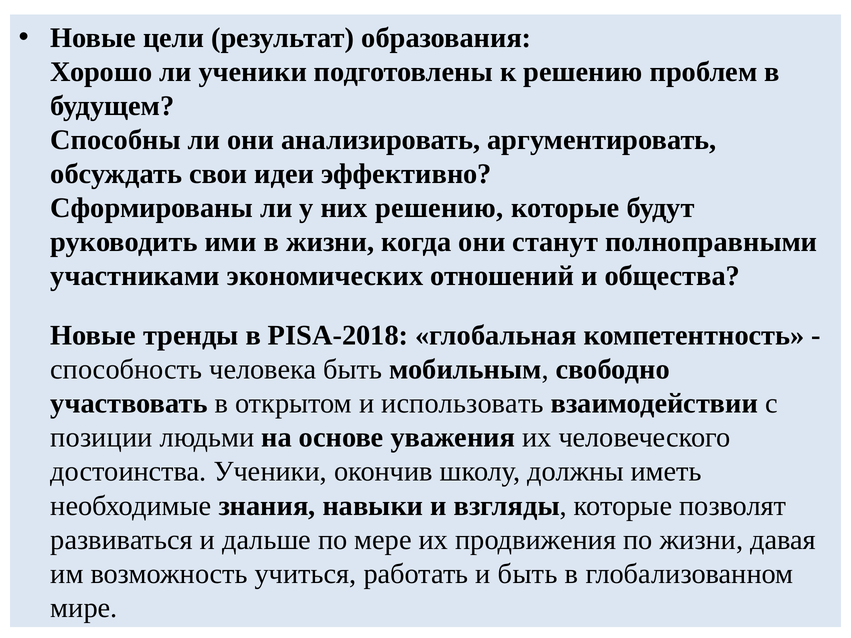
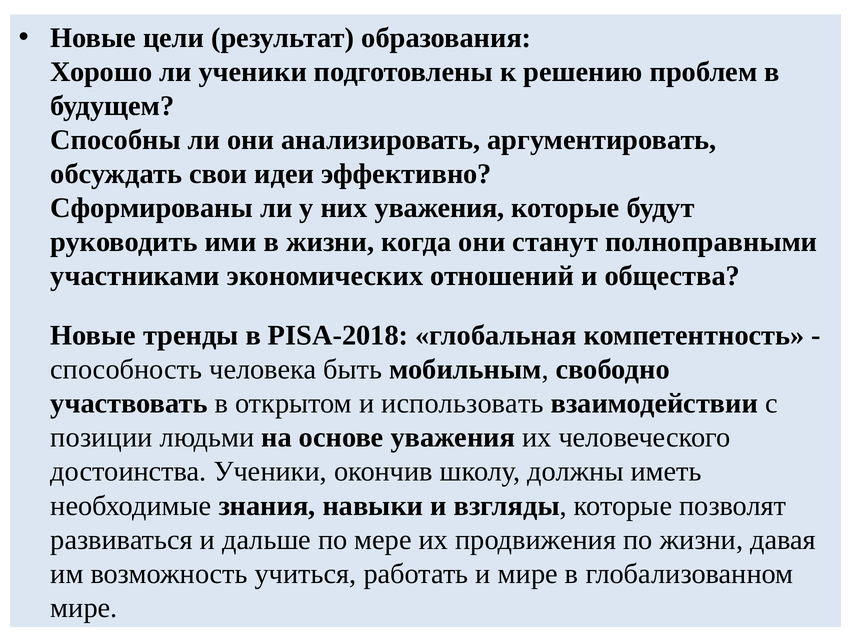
них решению: решению -> уважения
и быть: быть -> мире
